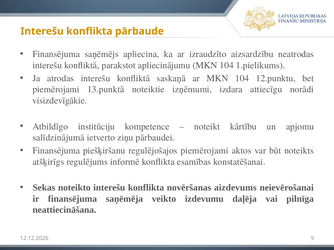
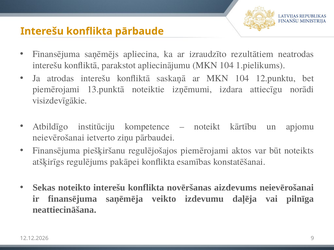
aizsardzību: aizsardzību -> rezultātiem
salīdzinājumā at (58, 138): salīdzinājumā -> neievērošanai
informē: informē -> pakāpei
